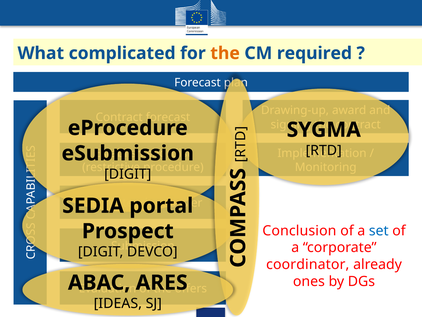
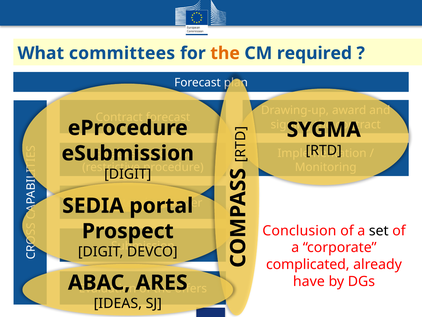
complicated: complicated -> committees
set colour: blue -> black
coordinator: coordinator -> complicated
ones: ones -> have
